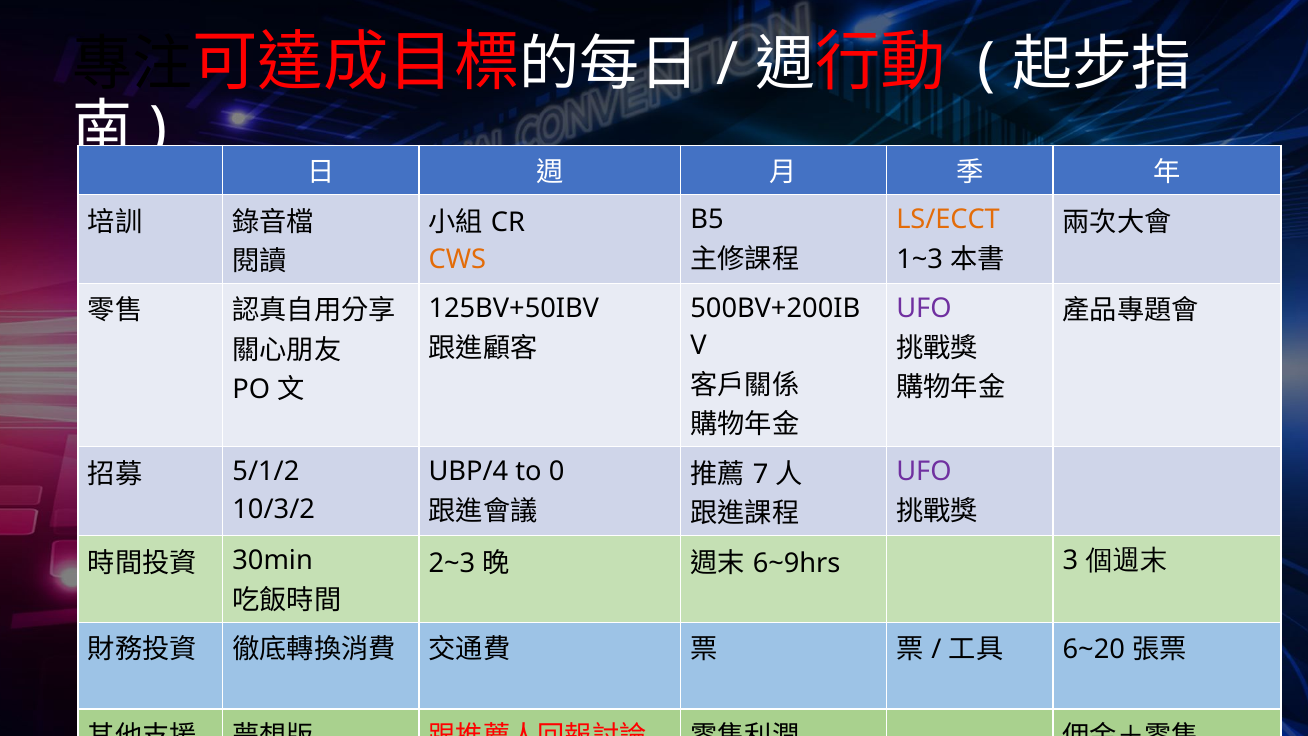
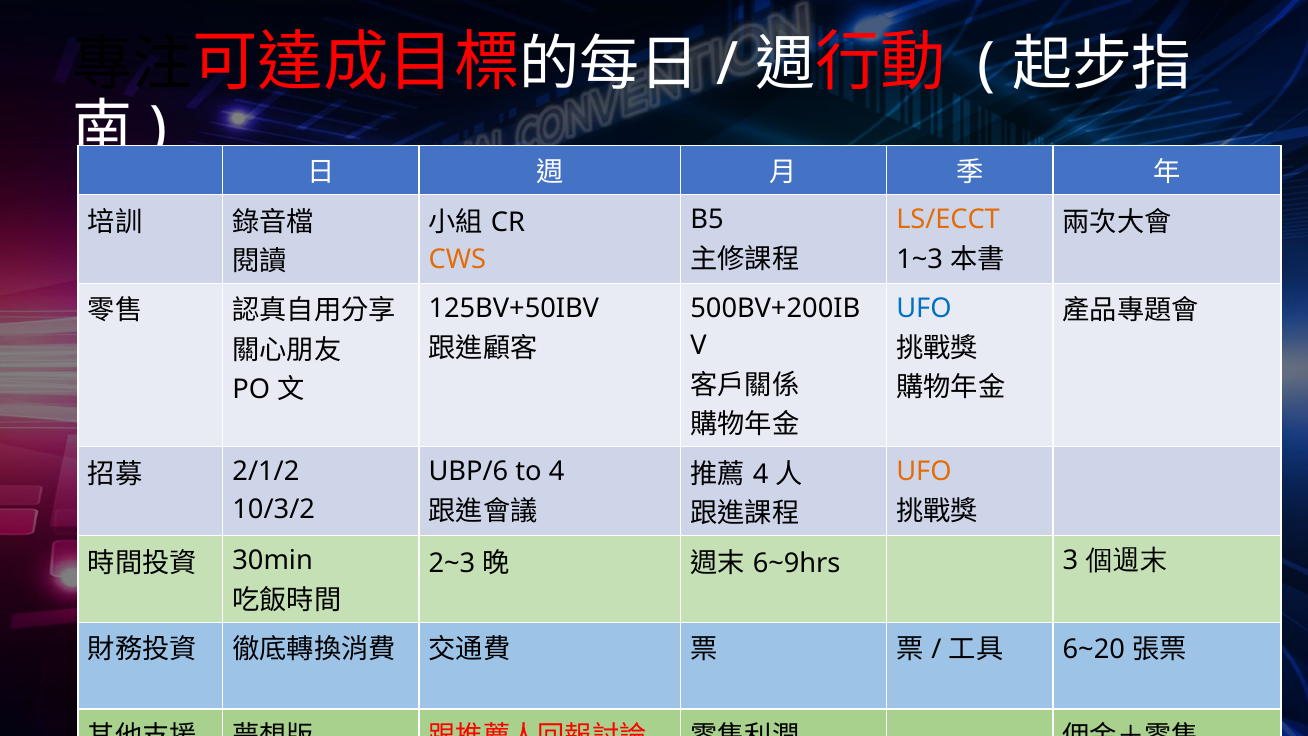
UFO at (924, 308) colour: purple -> blue
5/1/2: 5/1/2 -> 2/1/2
7 at (761, 474): 7 -> 4
UBP/4: UBP/4 -> UBP/6
to 0: 0 -> 4
UFO at (924, 472) colour: purple -> orange
